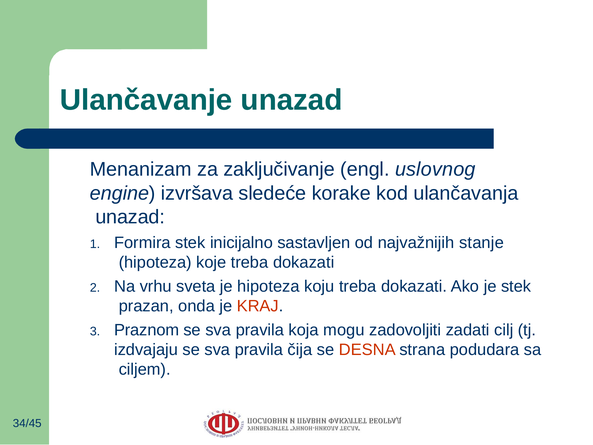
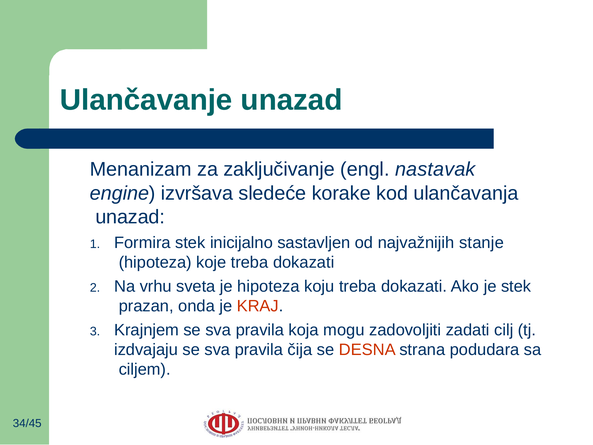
uslovnog: uslovnog -> nastavak
Praznom: Praznom -> Krajnjem
